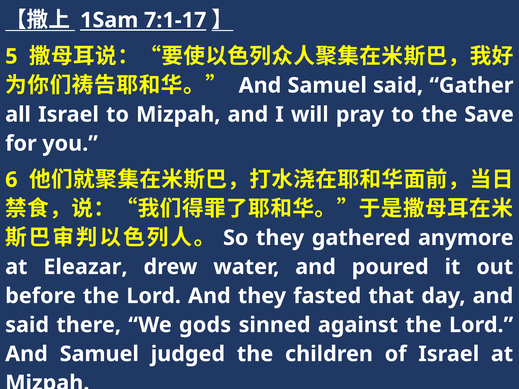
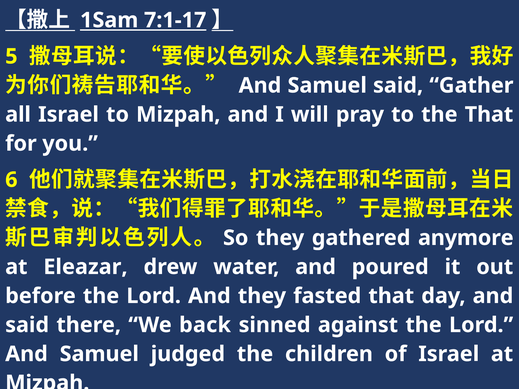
the Save: Save -> That
gods: gods -> back
